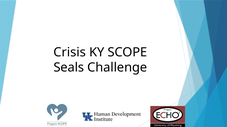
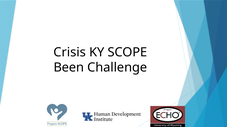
Seals: Seals -> Been
